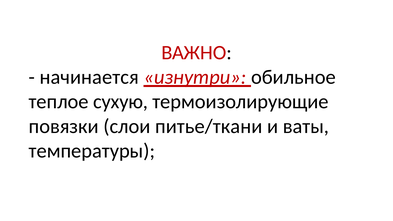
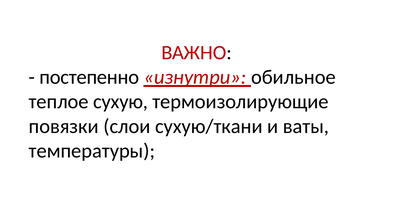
начинается: начинается -> постепенно
питье/ткани: питье/ткани -> сухую/ткани
